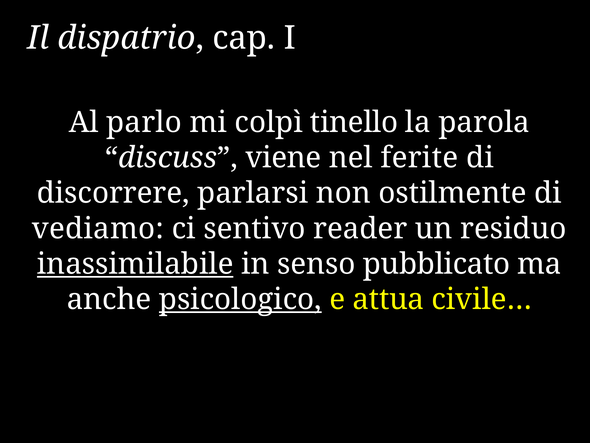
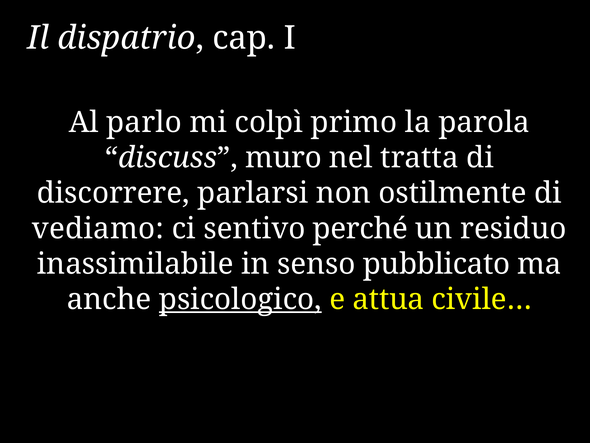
tinello: tinello -> primo
viene: viene -> muro
ferite: ferite -> tratta
reader: reader -> perché
inassimilabile underline: present -> none
